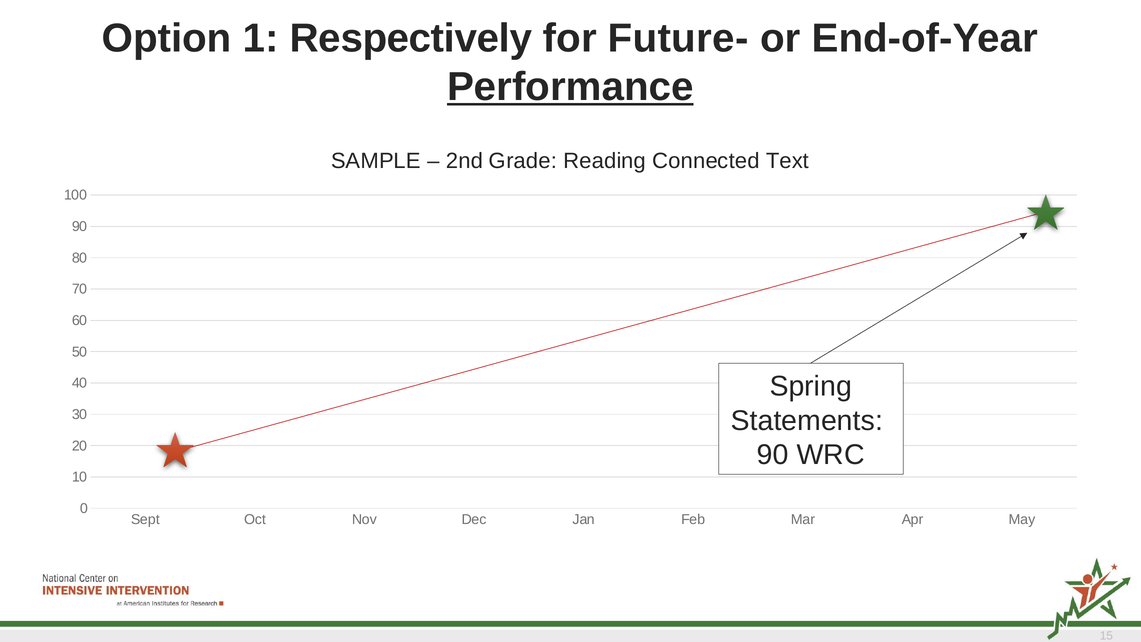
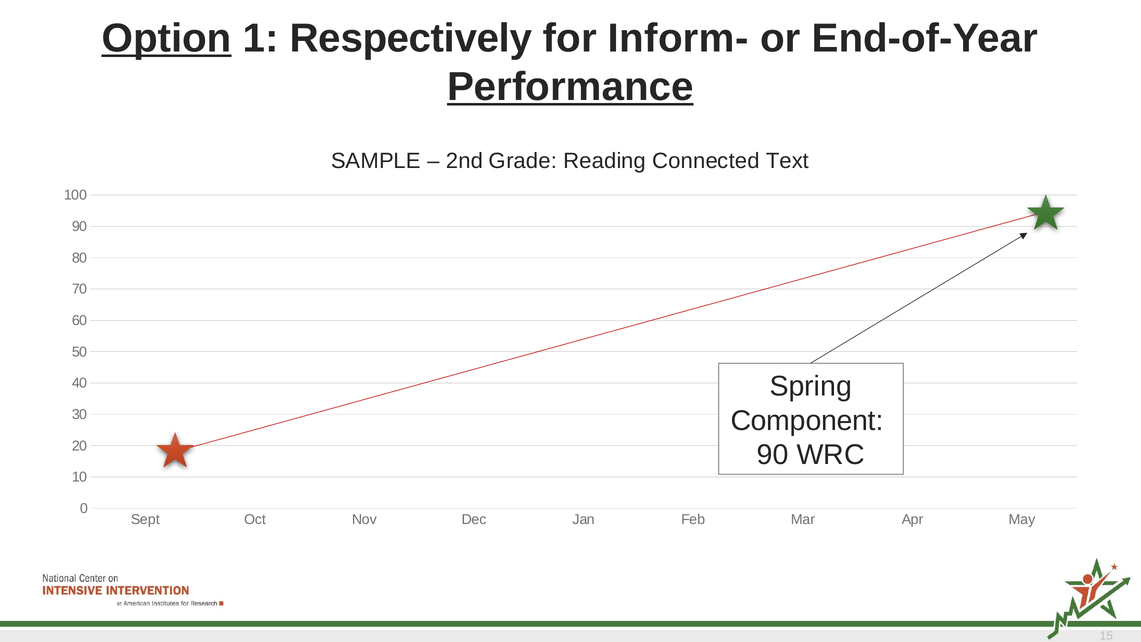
Option underline: none -> present
Future-: Future- -> Inform-
Statements: Statements -> Component
